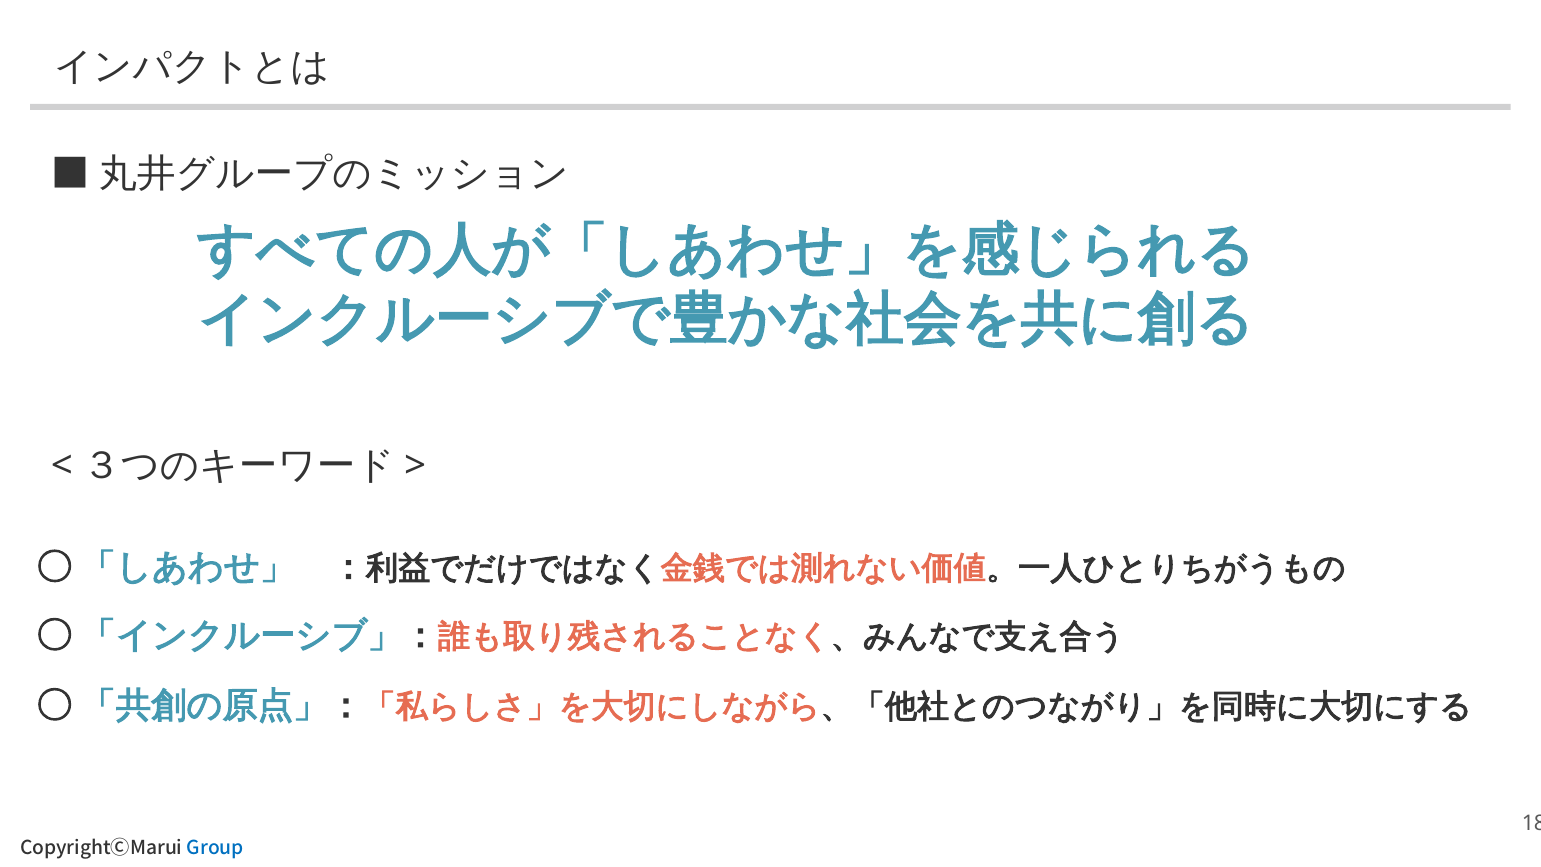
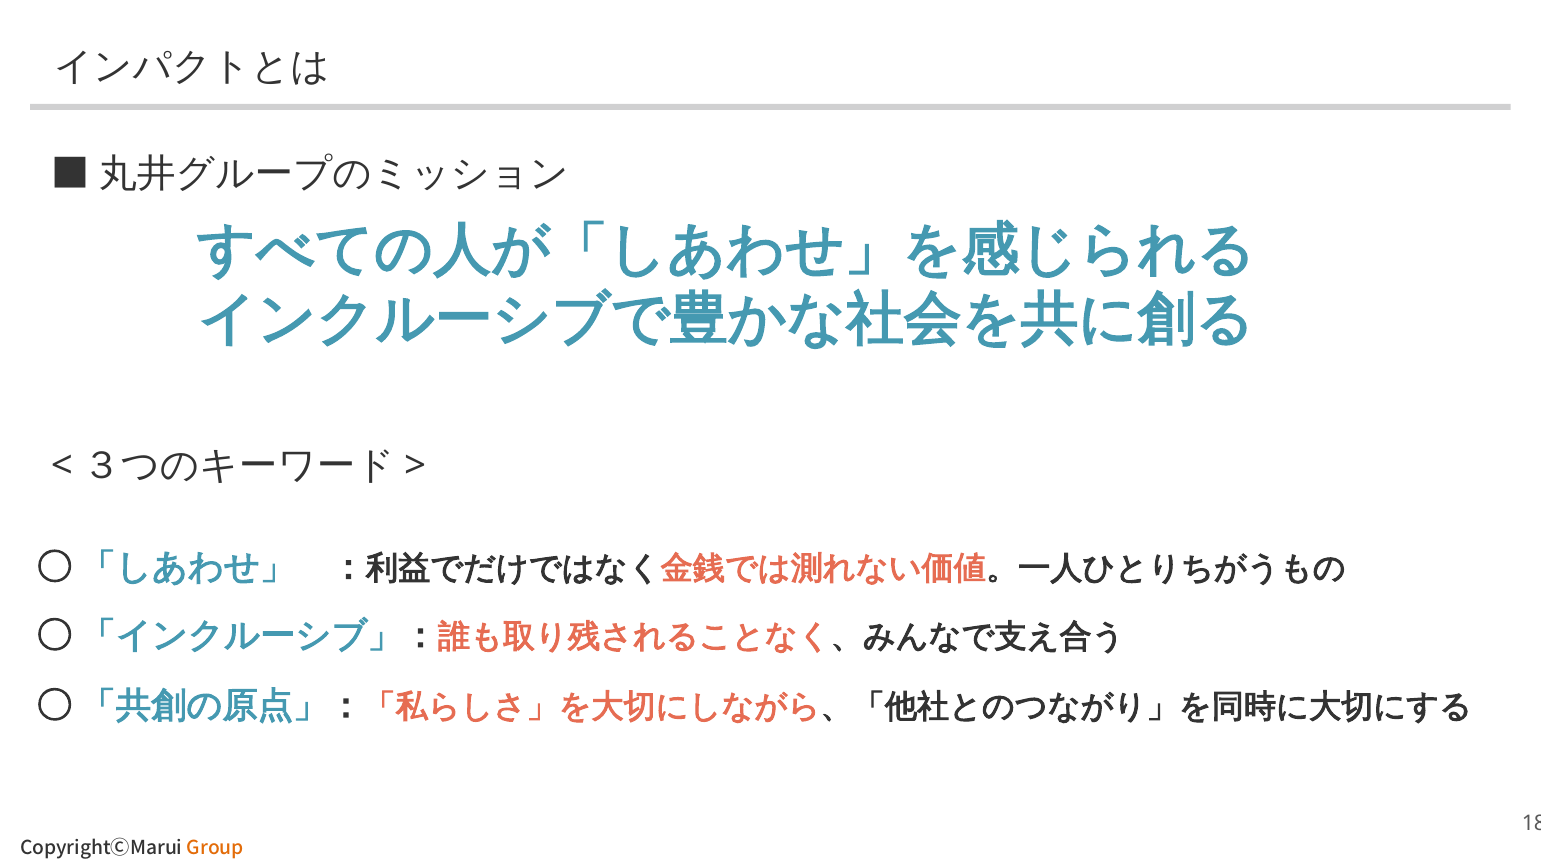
Group colour: blue -> orange
